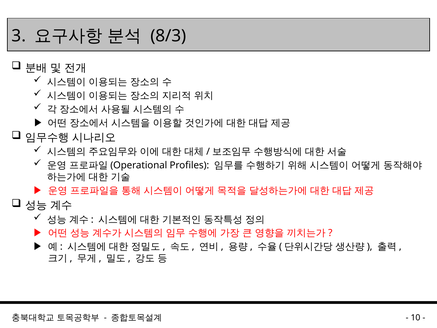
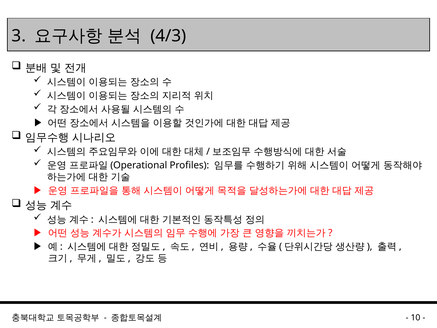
8/3: 8/3 -> 4/3
